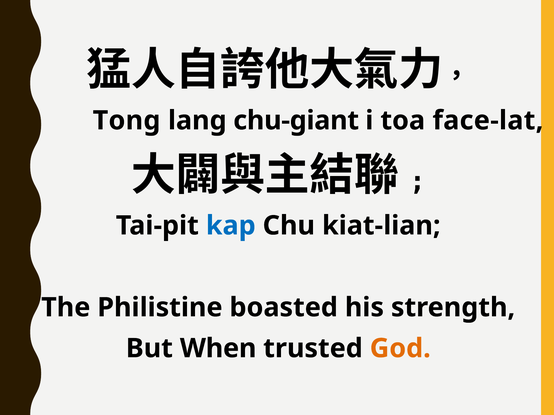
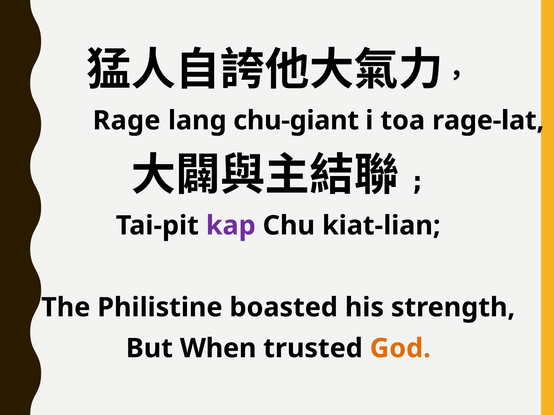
Tong: Tong -> Rage
face-lat: face-lat -> rage-lat
kap colour: blue -> purple
